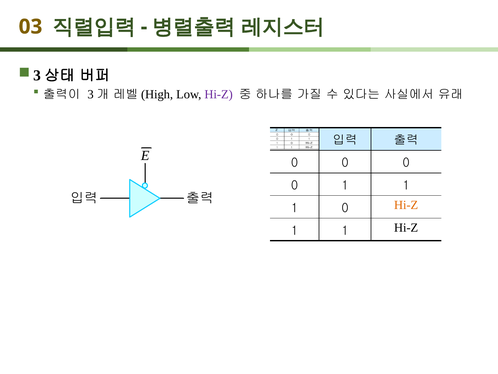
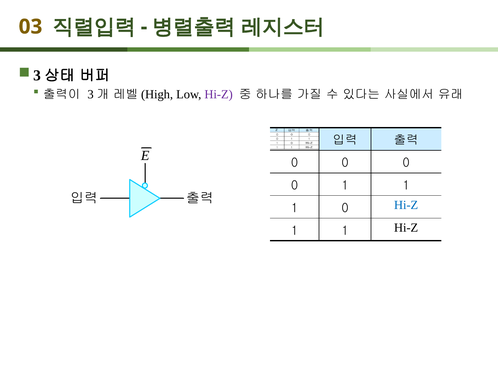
Hi-Z at (406, 205) colour: orange -> blue
